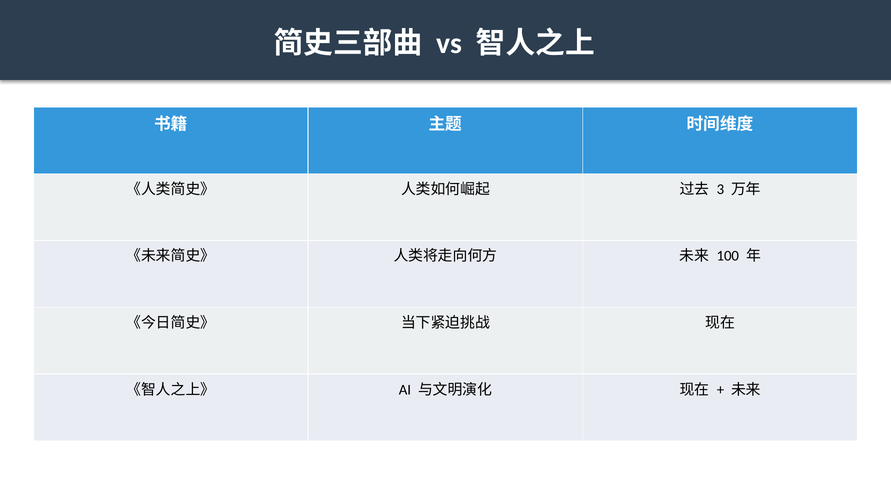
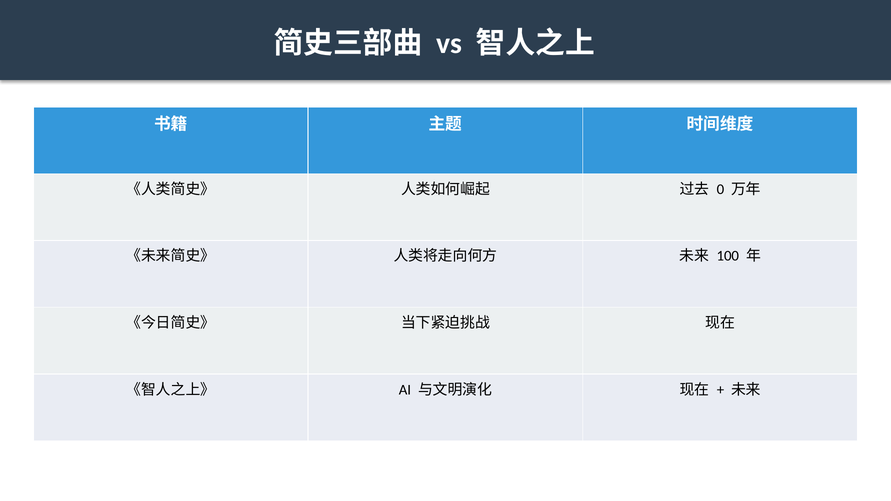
3: 3 -> 0
